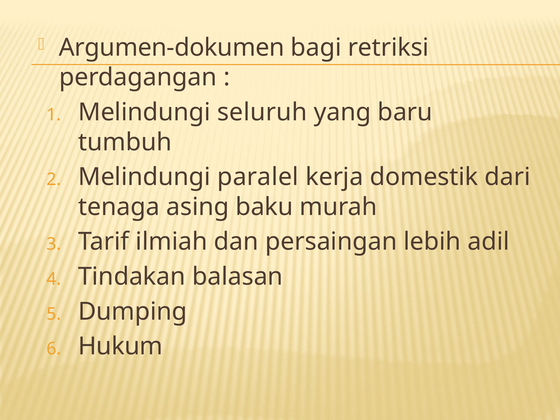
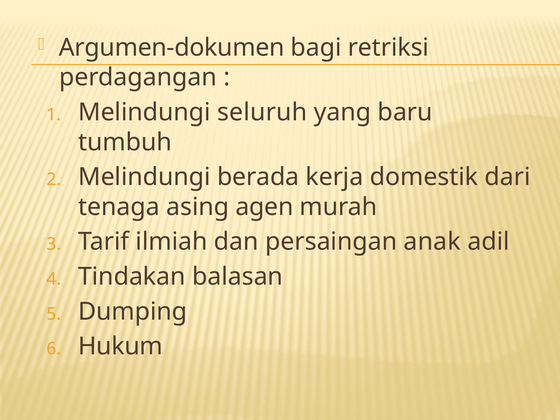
paralel: paralel -> berada
baku: baku -> agen
lebih: lebih -> anak
